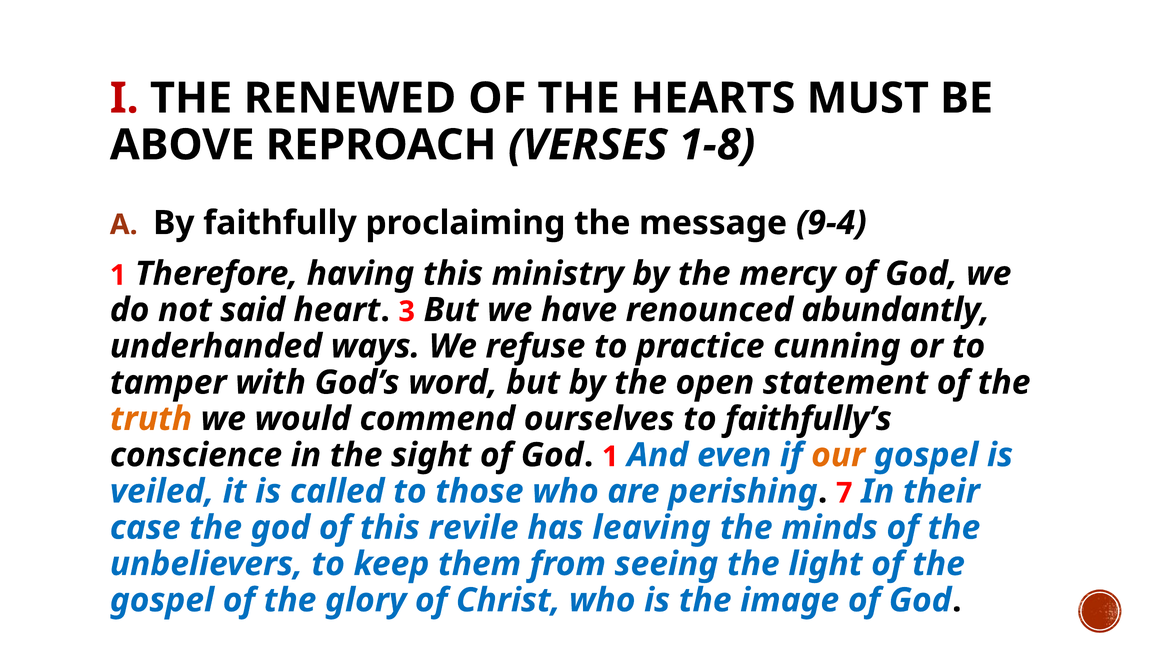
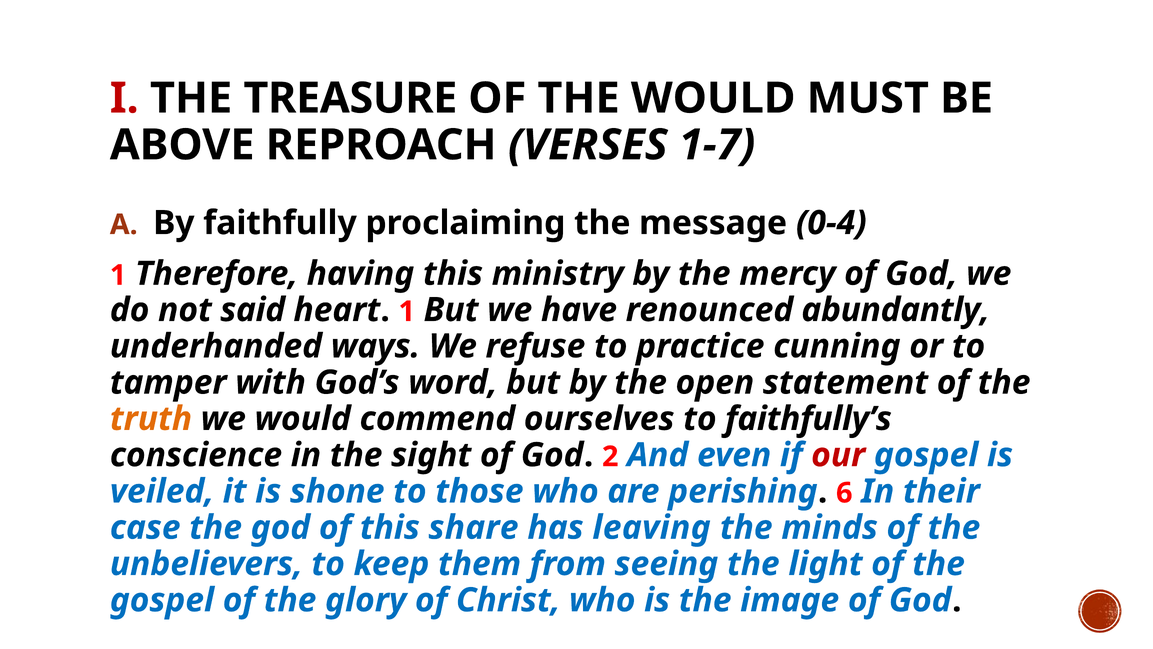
RENEWED: RENEWED -> TREASURE
THE HEARTS: HEARTS -> WOULD
1-8: 1-8 -> 1-7
9-4: 9-4 -> 0-4
heart 3: 3 -> 1
God 1: 1 -> 2
our colour: orange -> red
called: called -> shone
7: 7 -> 6
revile: revile -> share
